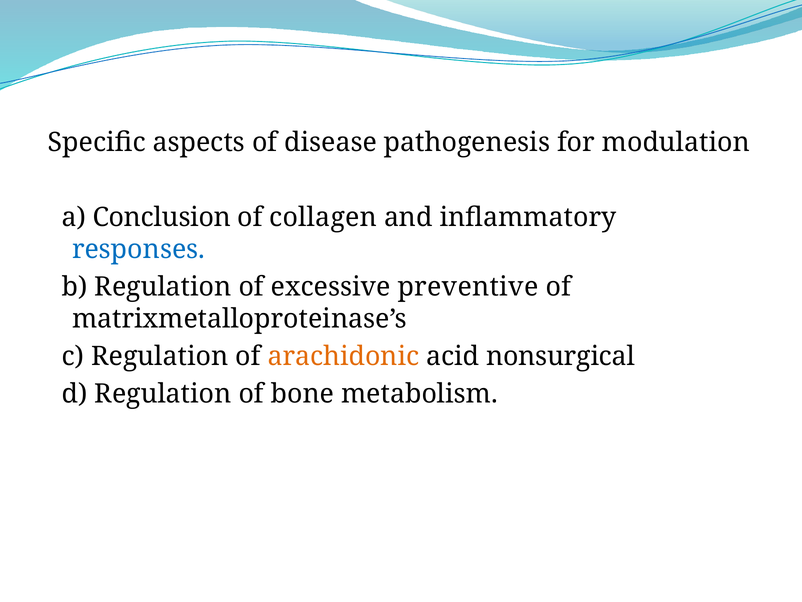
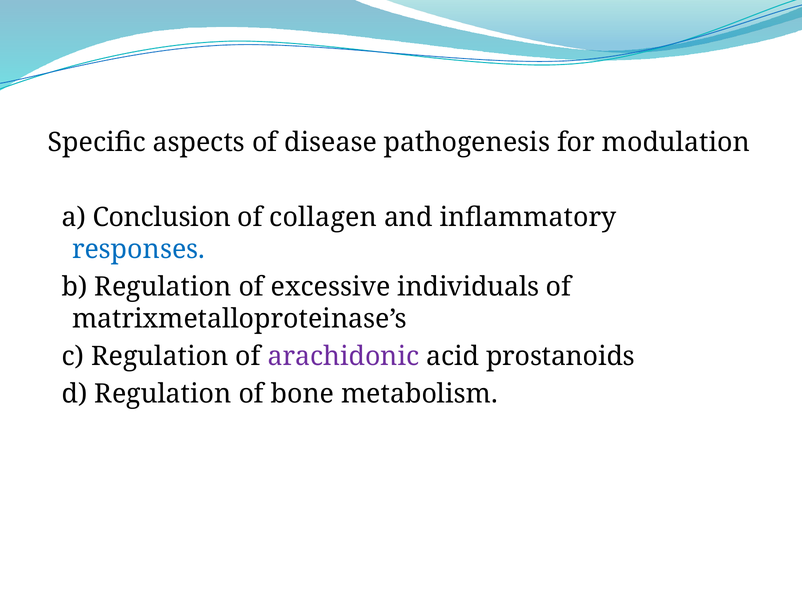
preventive: preventive -> individuals
arachidonic colour: orange -> purple
nonsurgical: nonsurgical -> prostanoids
